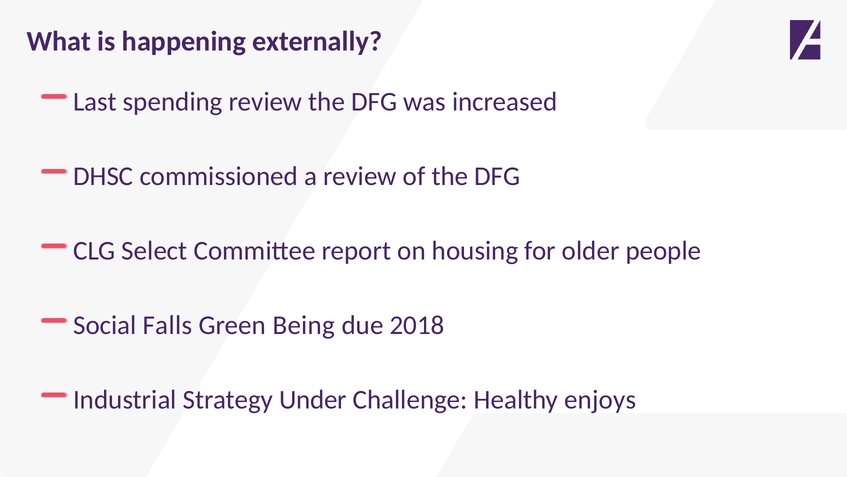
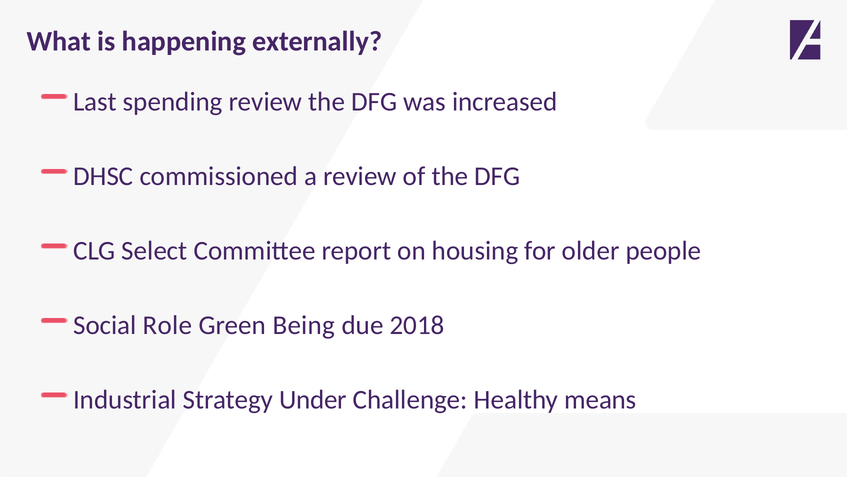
Falls: Falls -> Role
enjoys: enjoys -> means
